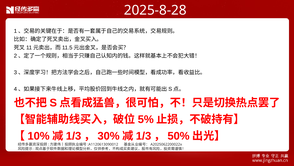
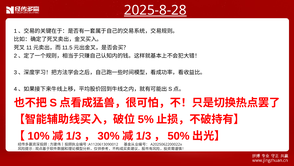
2025-8-28 underline: none -> present
